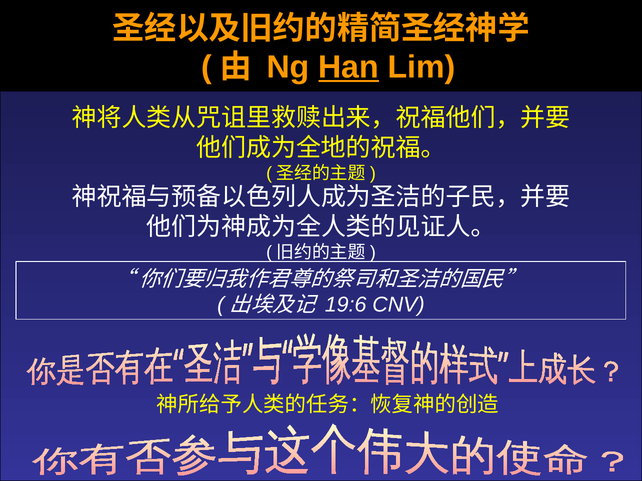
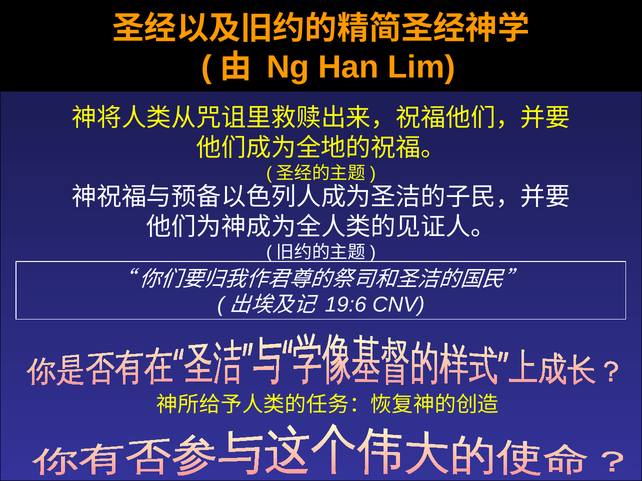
Han underline: present -> none
